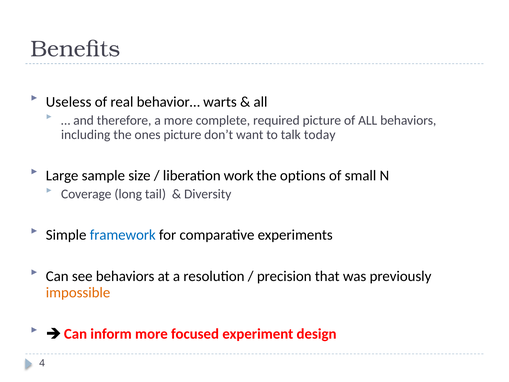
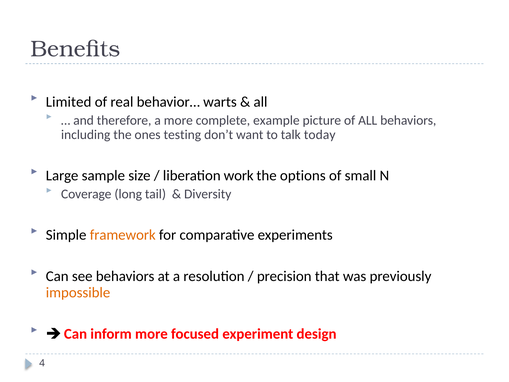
Useless: Useless -> Limited
required: required -> example
ones picture: picture -> testing
framework colour: blue -> orange
